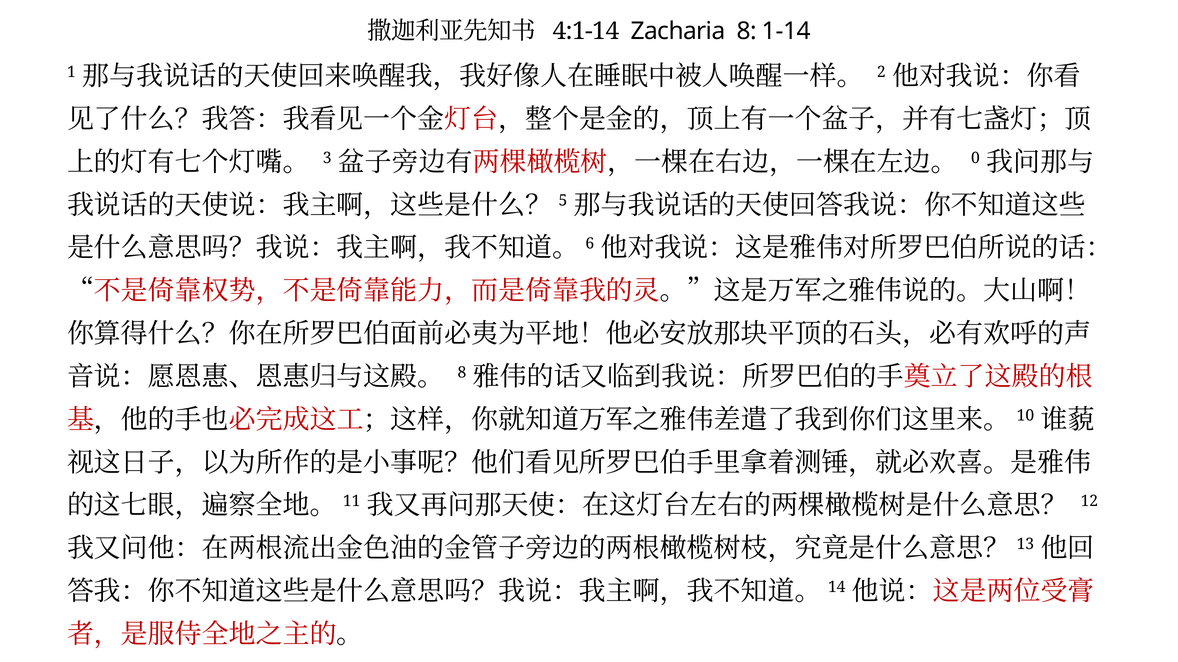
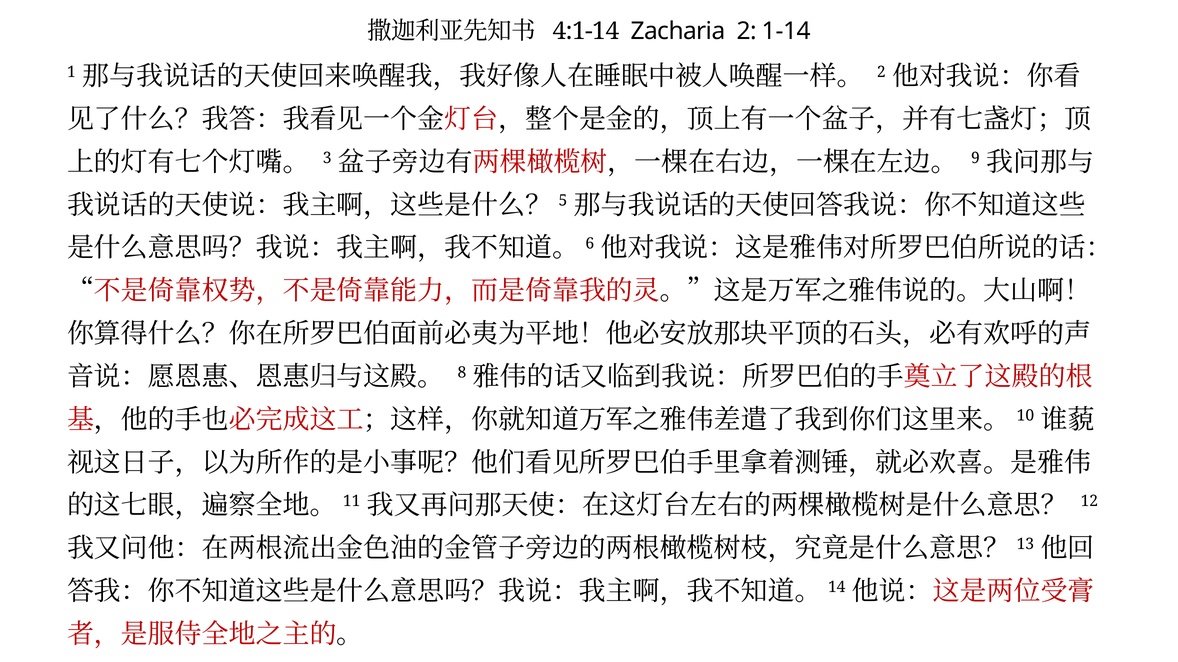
Zacharia 8: 8 -> 2
0: 0 -> 9
